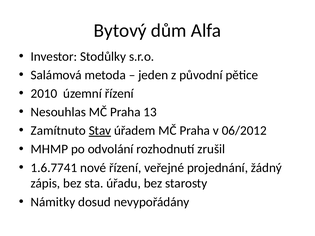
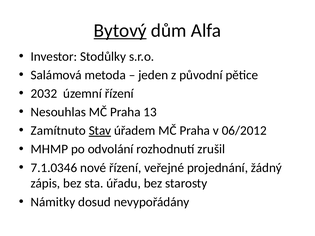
Bytový underline: none -> present
2010: 2010 -> 2032
1.6.7741: 1.6.7741 -> 7.1.0346
